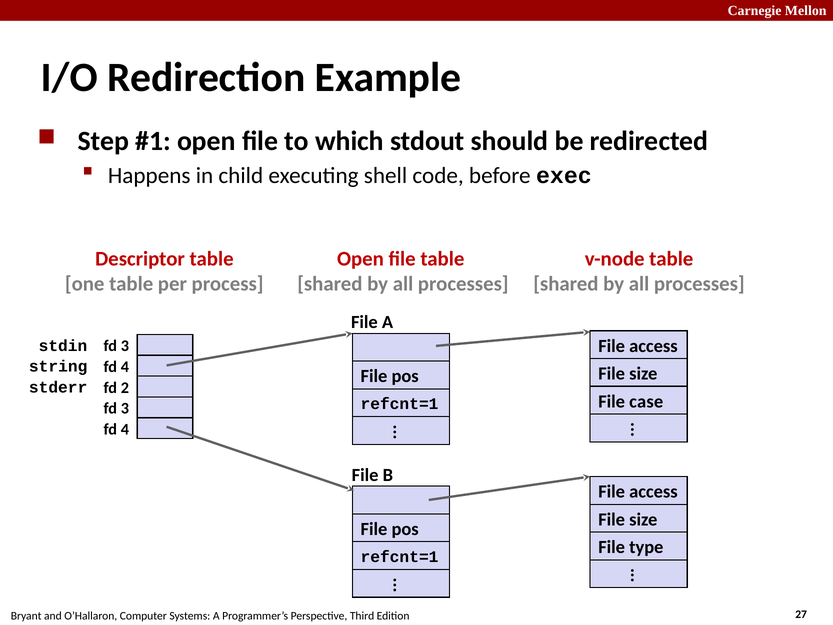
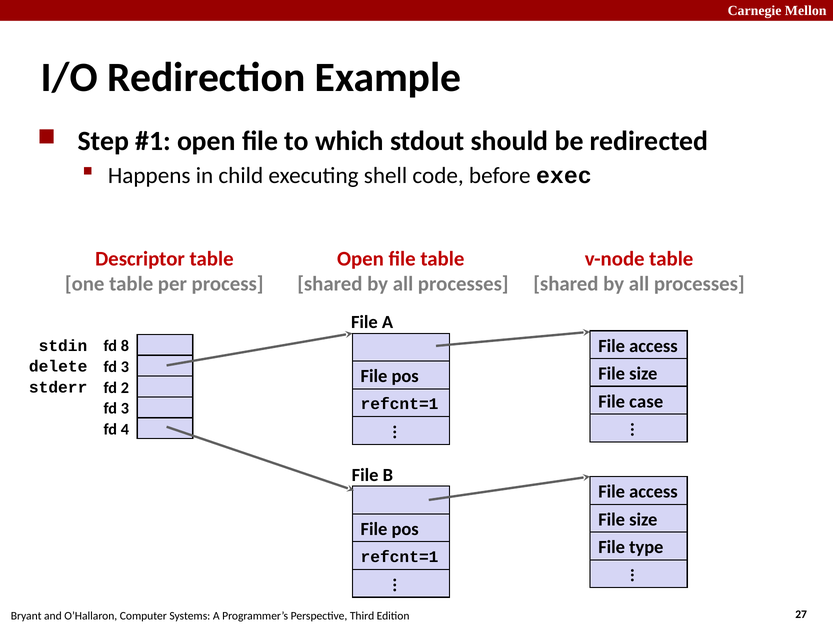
3 at (125, 346): 3 -> 8
4 at (125, 367): 4 -> 3
string: string -> delete
